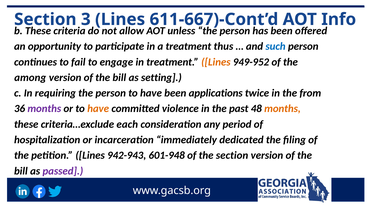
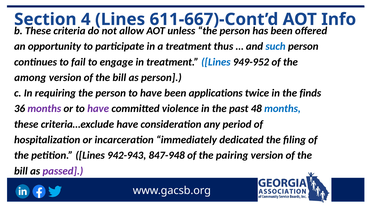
3: 3 -> 4
Lines at (216, 62) colour: orange -> blue
as setting: setting -> person
from: from -> finds
have at (98, 109) colour: orange -> purple
months at (282, 109) colour: orange -> blue
criteria…exclude each: each -> have
601-948: 601-948 -> 847-948
the section: section -> pairing
